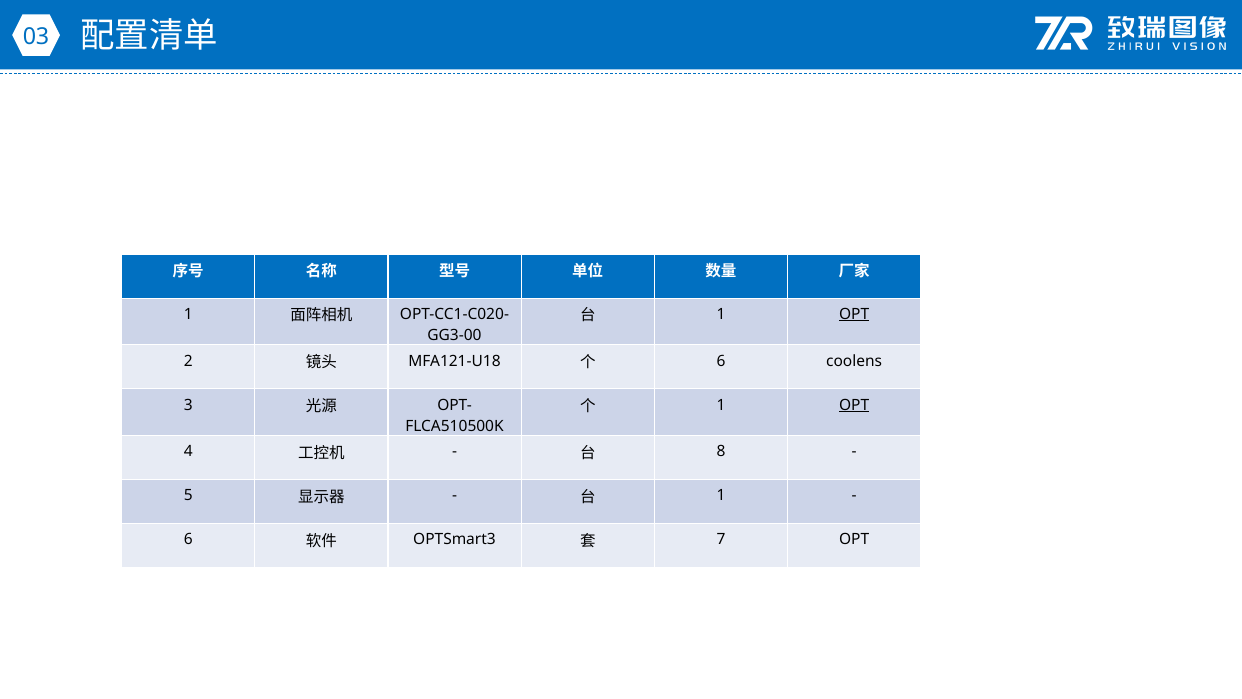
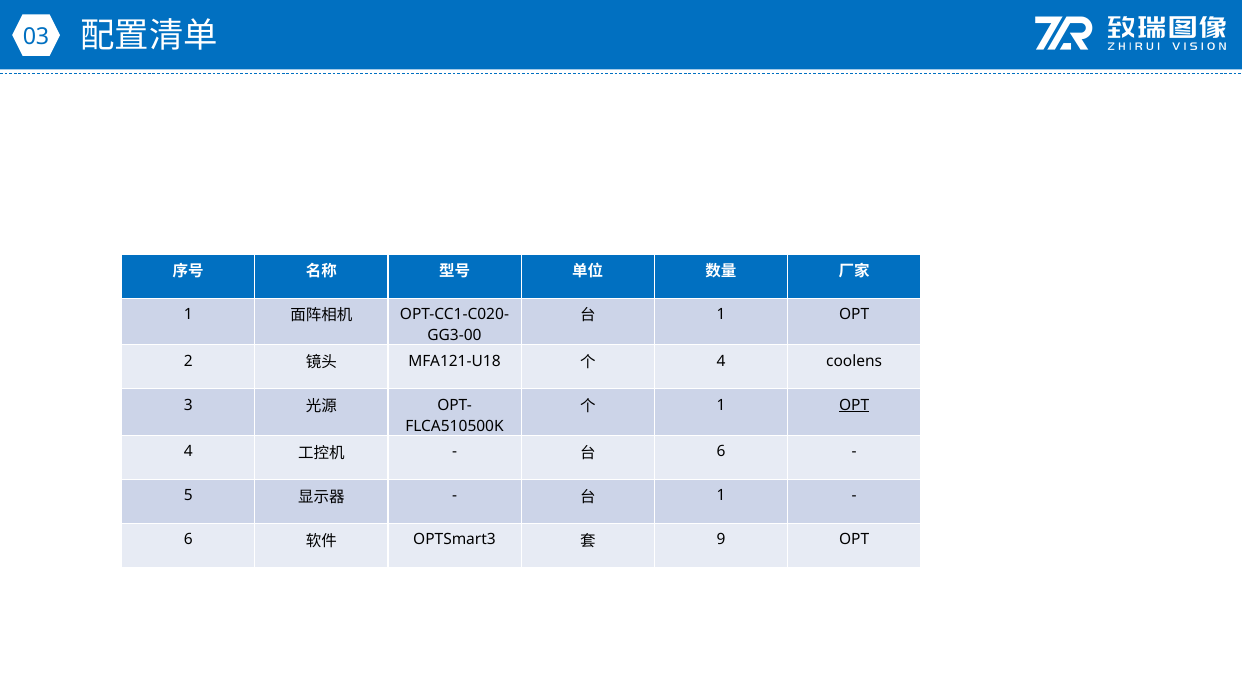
OPT at (854, 314) underline: present -> none
6 at (721, 361): 6 -> 4
8 at (721, 451): 8 -> 6
7: 7 -> 9
